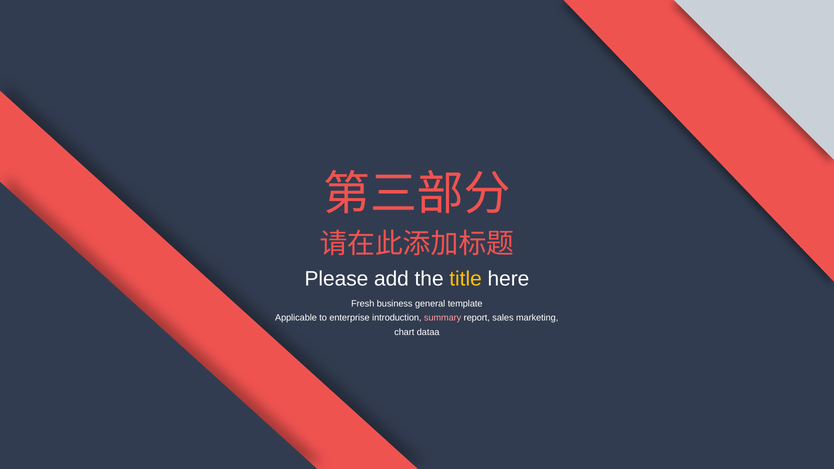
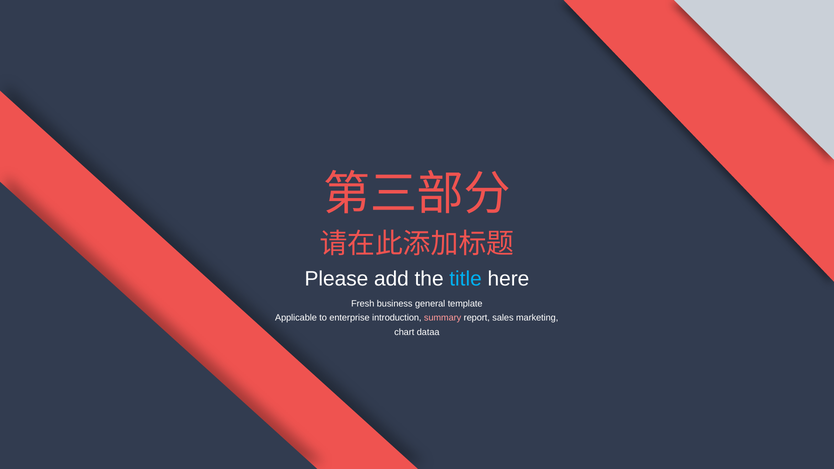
title colour: yellow -> light blue
